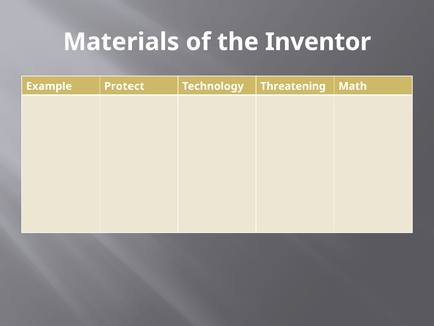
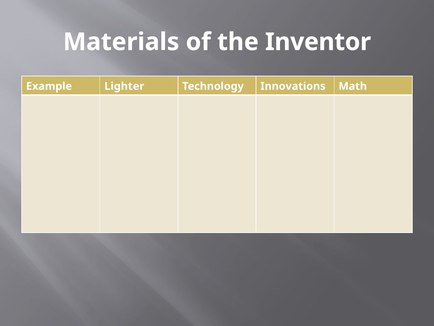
Protect: Protect -> Lighter
Threatening: Threatening -> Innovations
